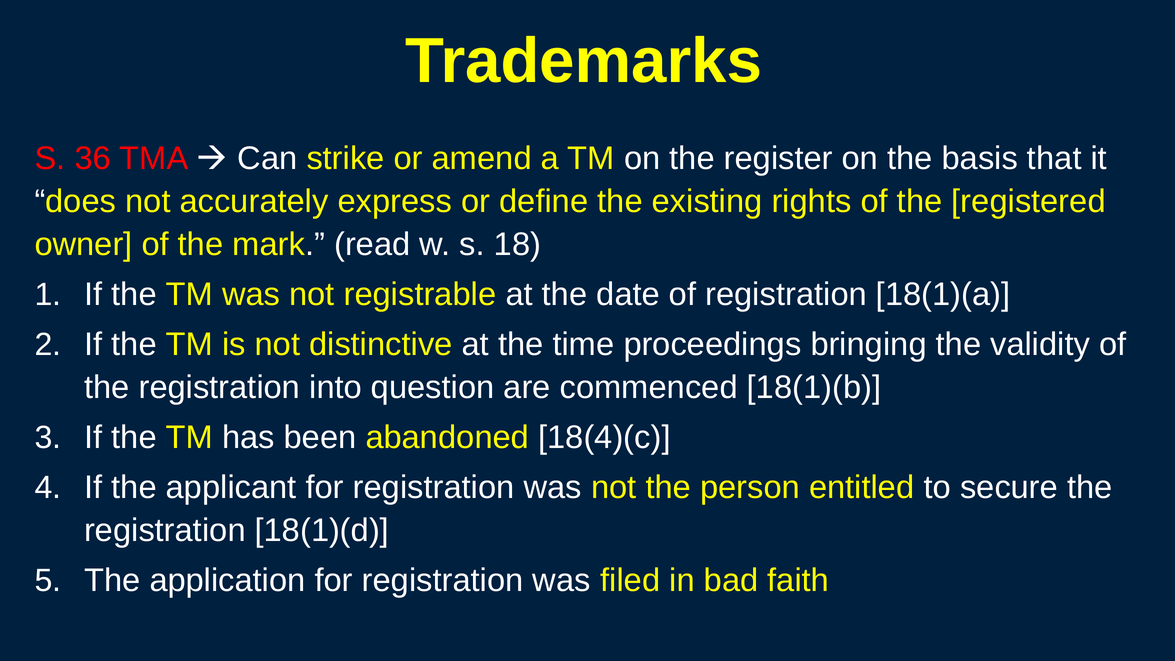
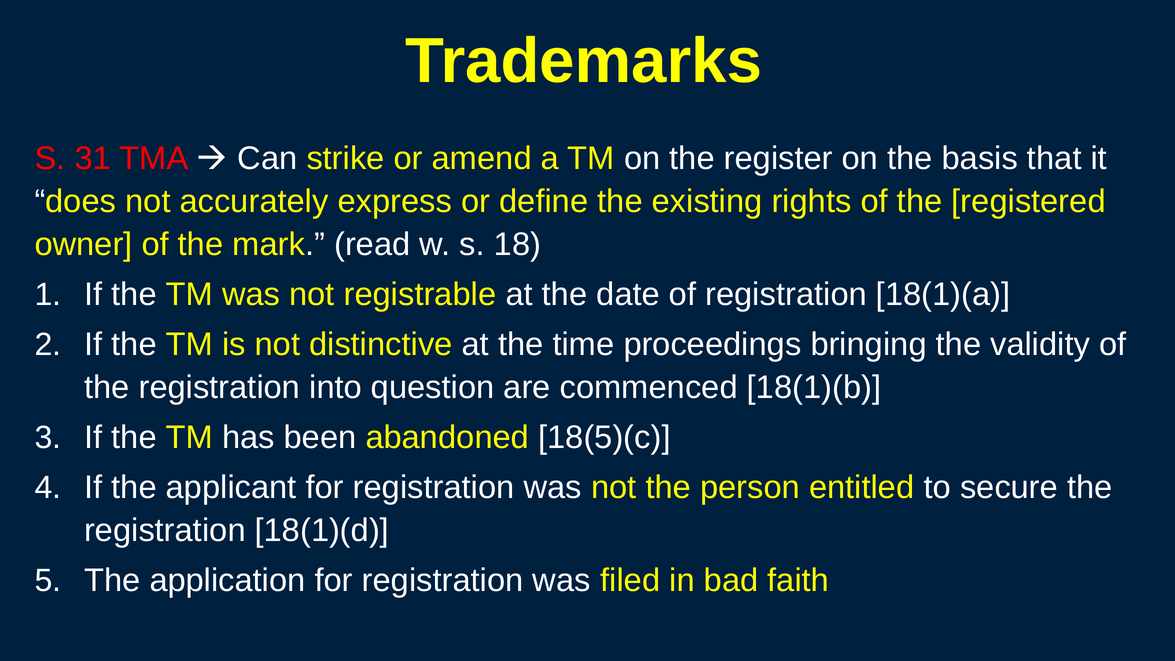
36: 36 -> 31
18(4)(c: 18(4)(c -> 18(5)(c
